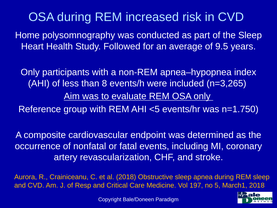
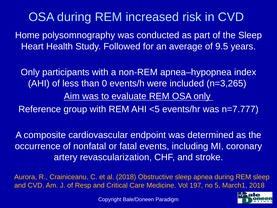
8: 8 -> 0
n=1.750: n=1.750 -> n=7.777
